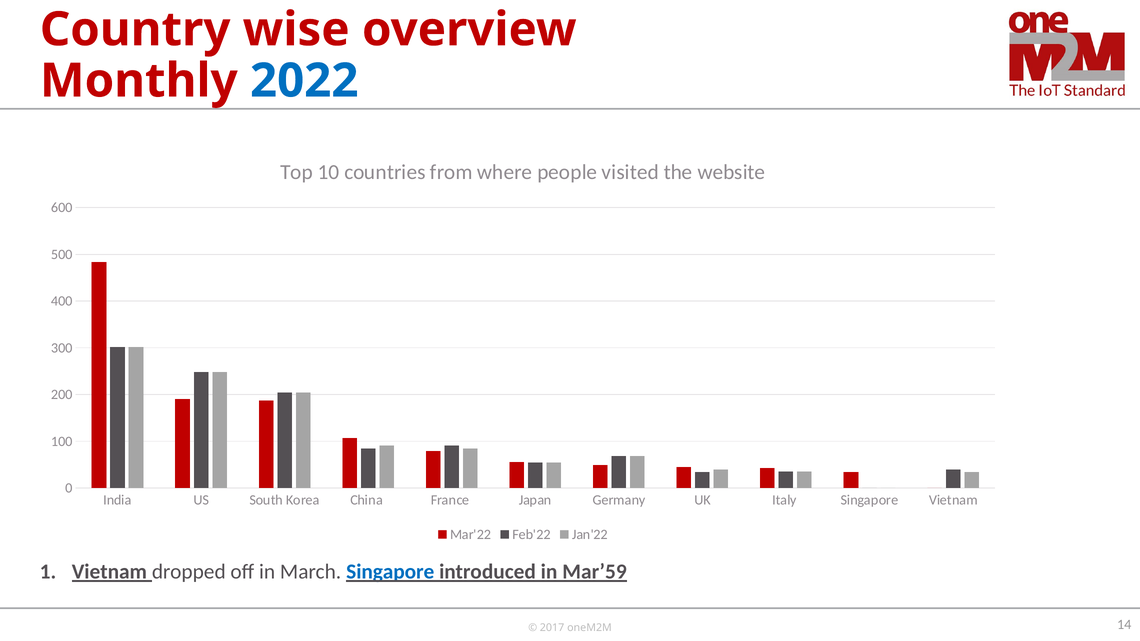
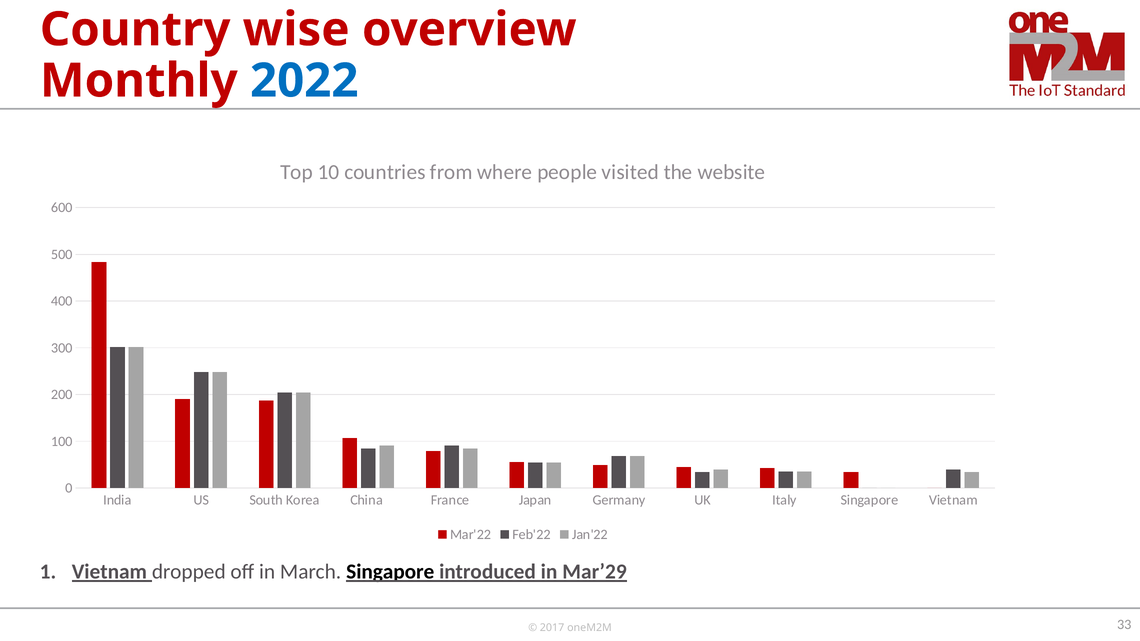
Singapore at (390, 572) colour: blue -> black
Mar’59: Mar’59 -> Mar’29
14: 14 -> 33
